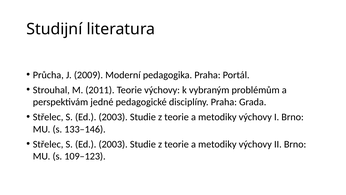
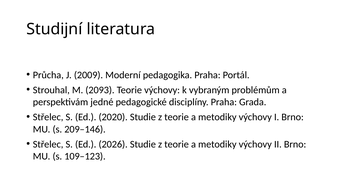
2011: 2011 -> 2093
2003 at (113, 117): 2003 -> 2020
133–146: 133–146 -> 209–146
2003 at (113, 144): 2003 -> 2026
